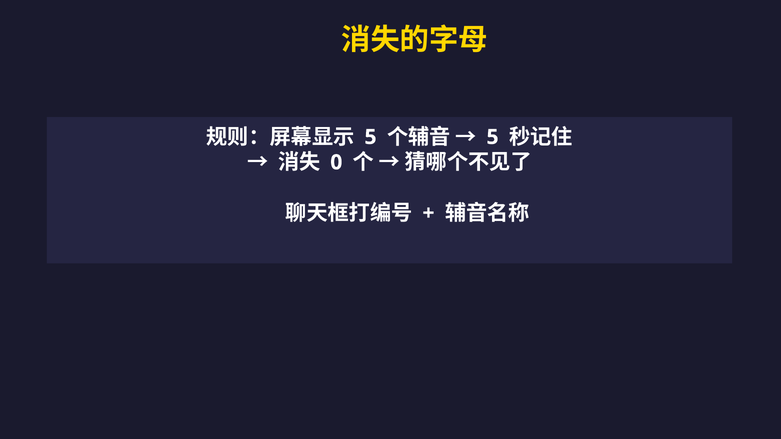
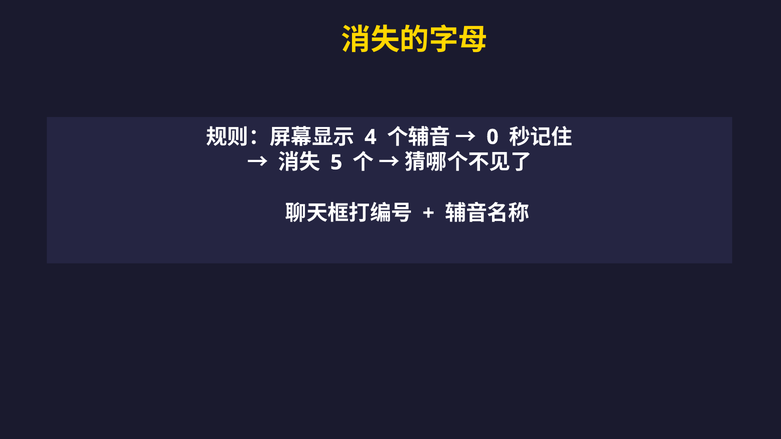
5 at (371, 137): 5 -> 4
5 at (493, 137): 5 -> 0
0: 0 -> 5
